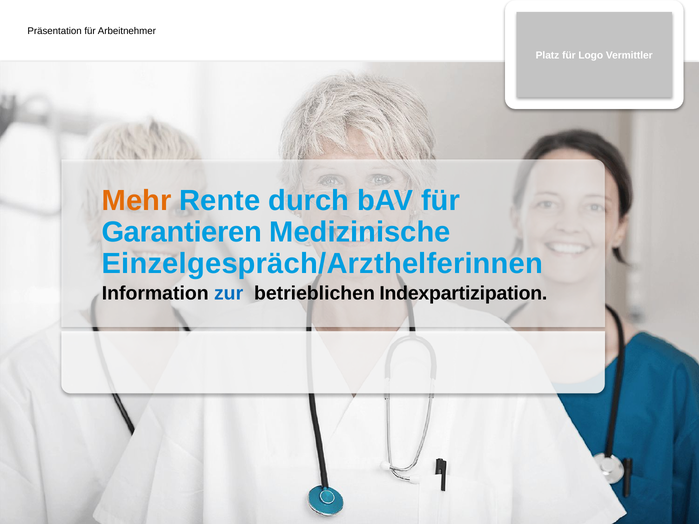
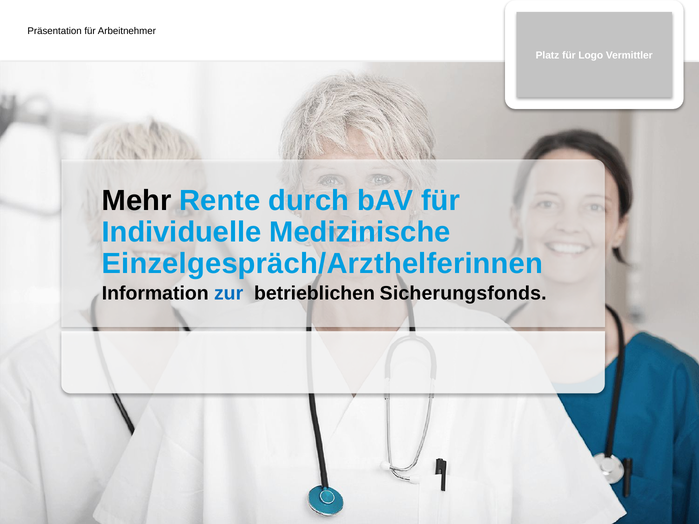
Mehr colour: orange -> black
Garantieren: Garantieren -> Individuelle
Indexpartizipation: Indexpartizipation -> Sicherungsfonds
